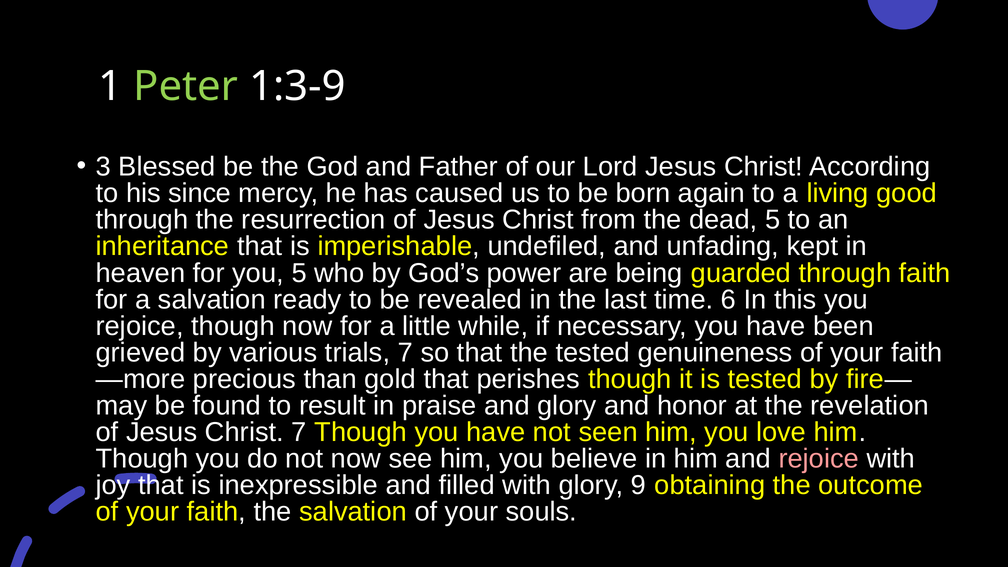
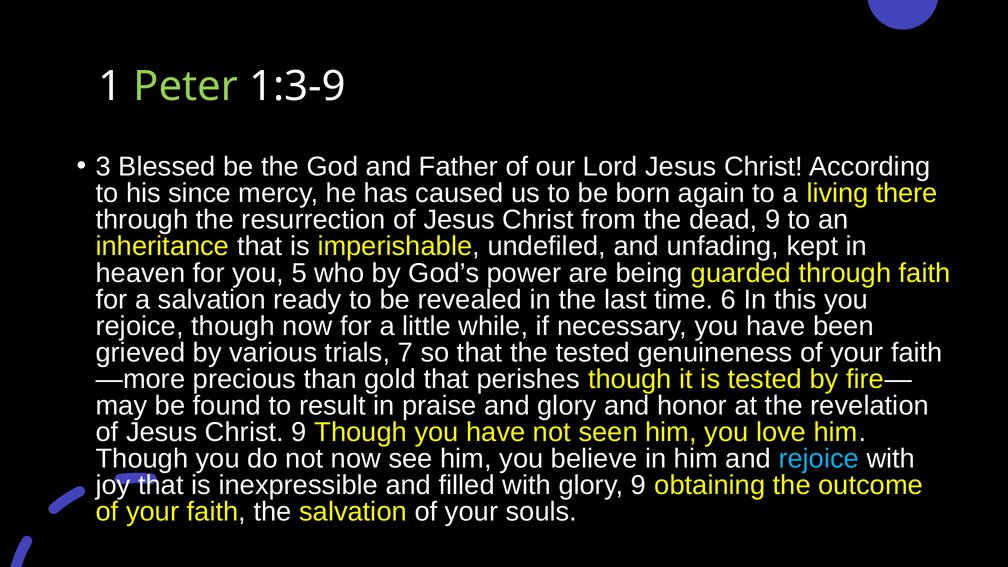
good: good -> there
dead 5: 5 -> 9
Christ 7: 7 -> 9
rejoice at (819, 459) colour: pink -> light blue
